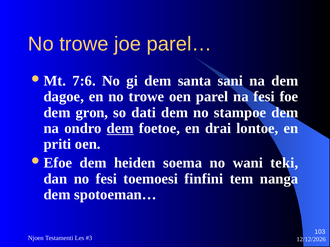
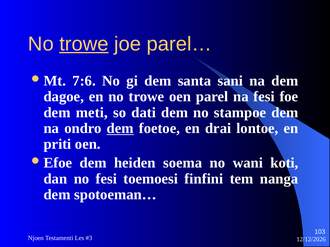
trowe at (84, 44) underline: none -> present
gron: gron -> meti
teki: teki -> koti
